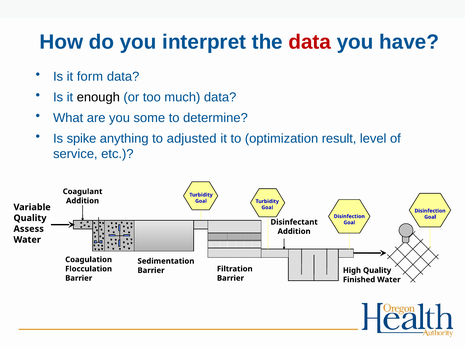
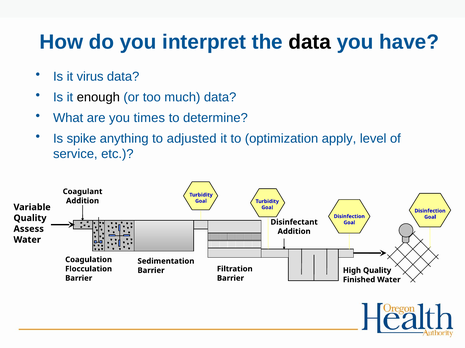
data at (310, 42) colour: red -> black
form: form -> virus
some: some -> times
result: result -> apply
